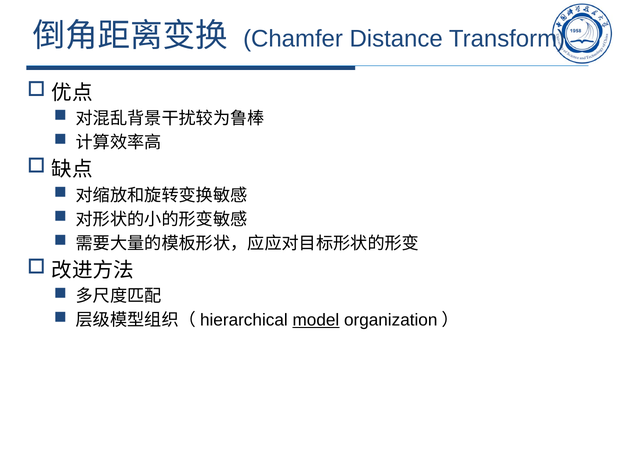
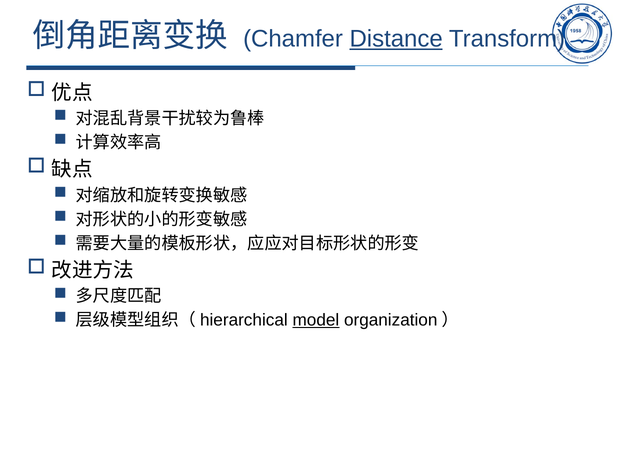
Distance underline: none -> present
